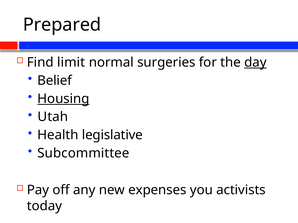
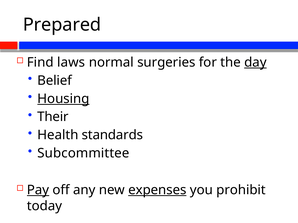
limit: limit -> laws
Utah: Utah -> Their
legislative: legislative -> standards
Pay underline: none -> present
expenses underline: none -> present
activists: activists -> prohibit
